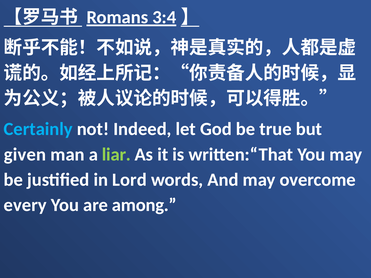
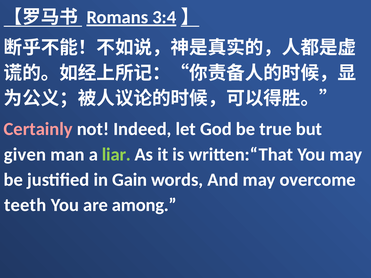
Certainly colour: light blue -> pink
Lord: Lord -> Gain
every: every -> teeth
